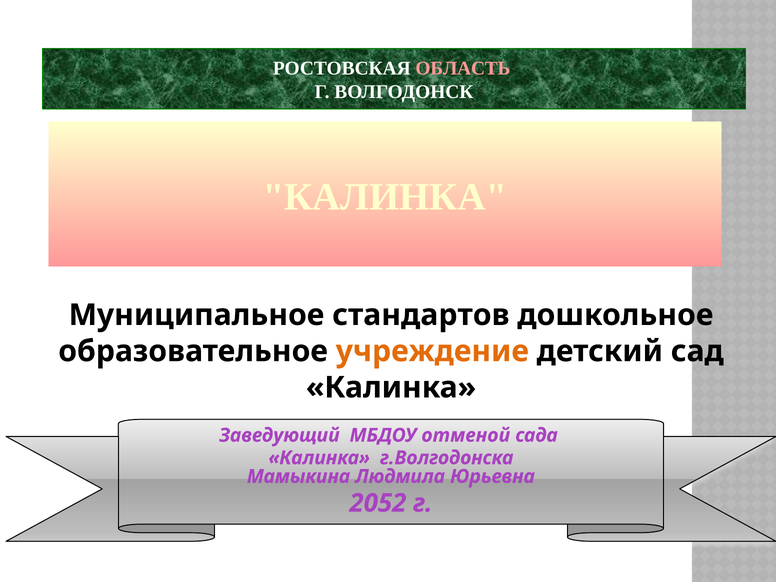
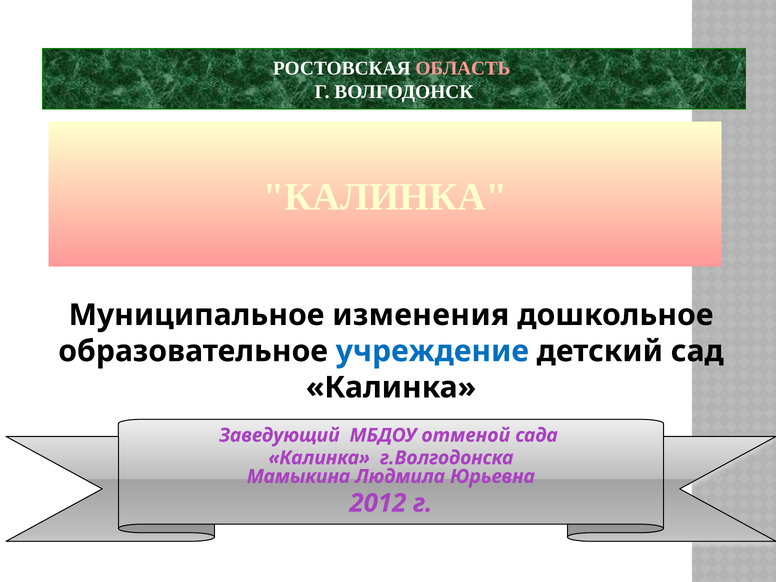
стандартов: стандартов -> изменения
учреждение colour: orange -> blue
2052: 2052 -> 2012
